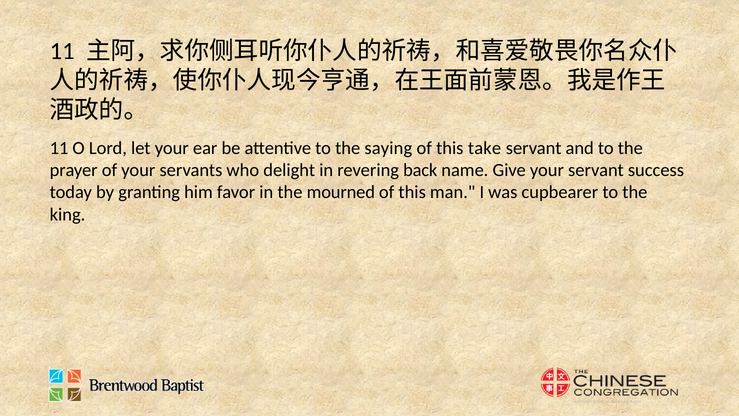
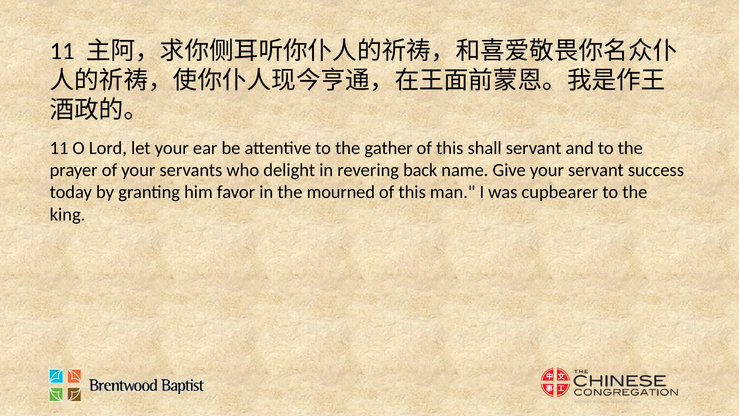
saying: saying -> gather
take: take -> shall
